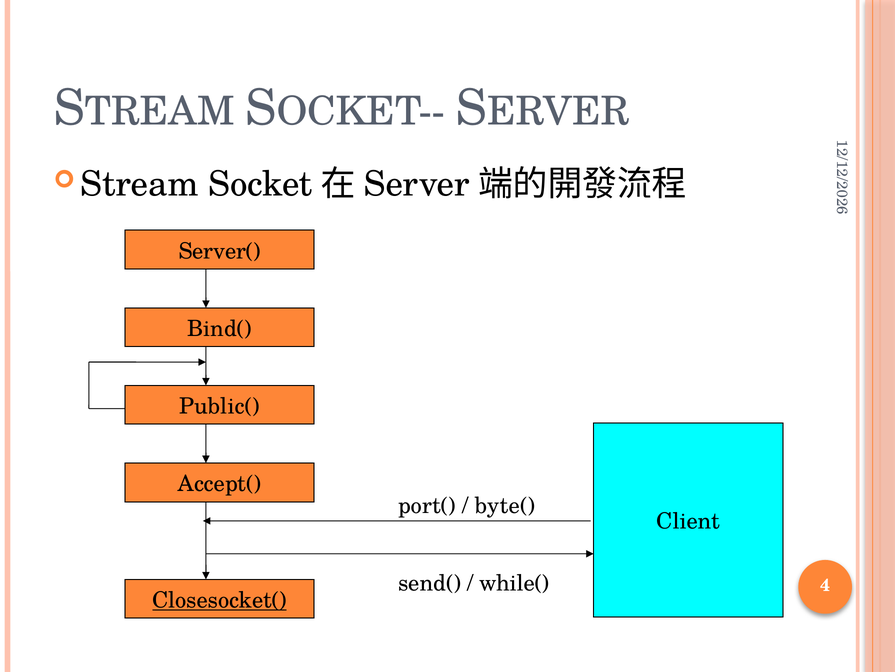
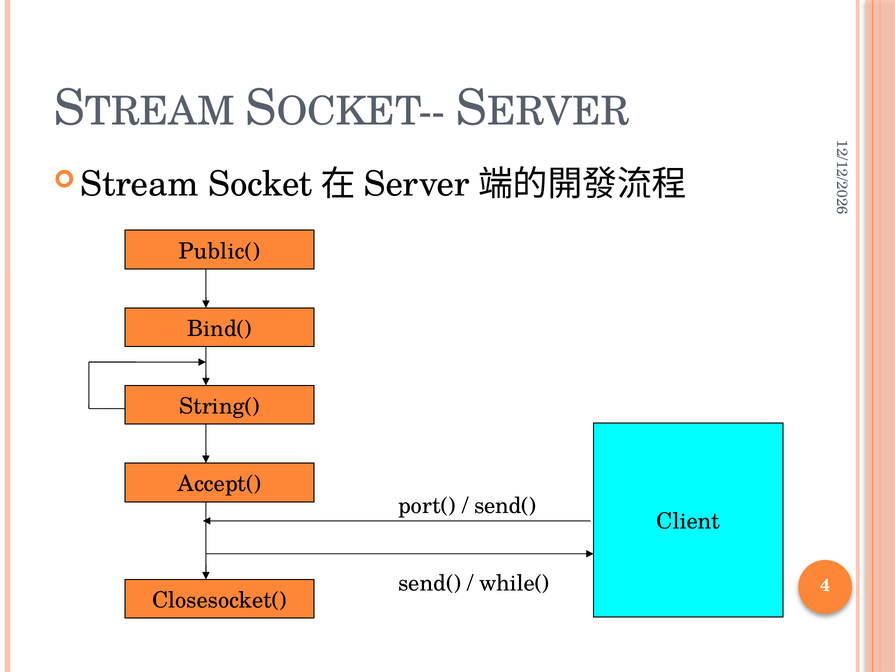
Server(: Server( -> Public(
Public(: Public( -> String(
byte( at (505, 505): byte( -> send(
Closesocket( underline: present -> none
